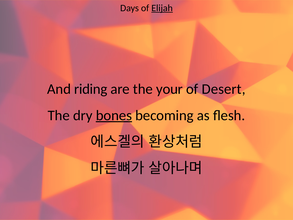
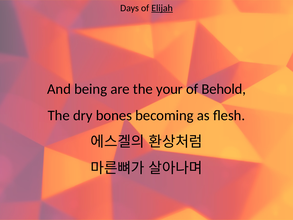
riding: riding -> being
Desert: Desert -> Behold
bones underline: present -> none
